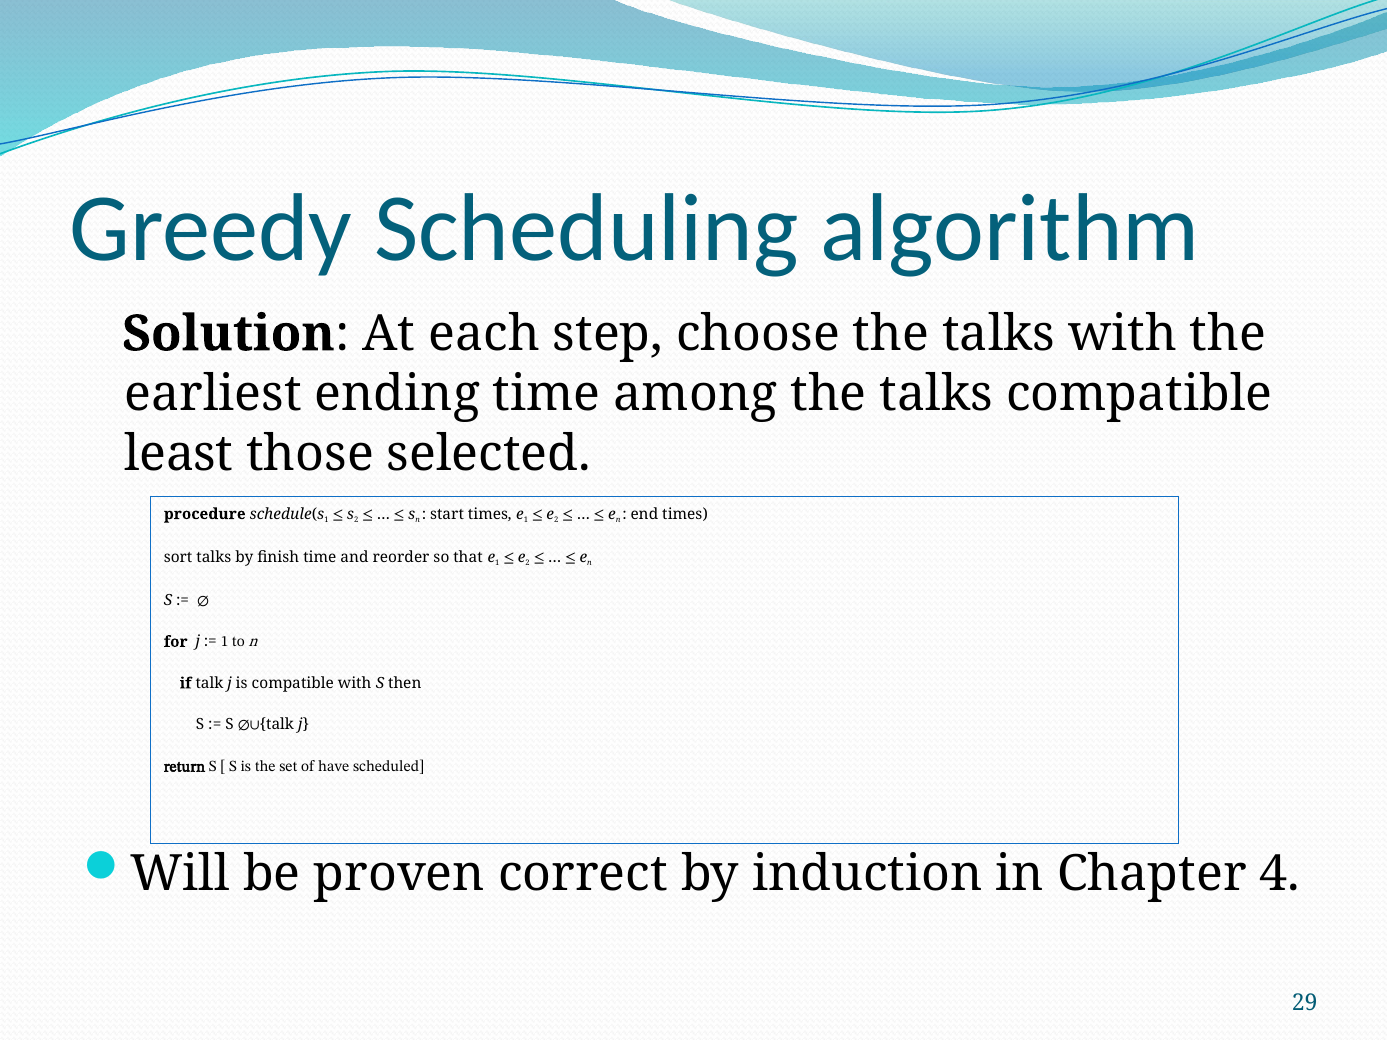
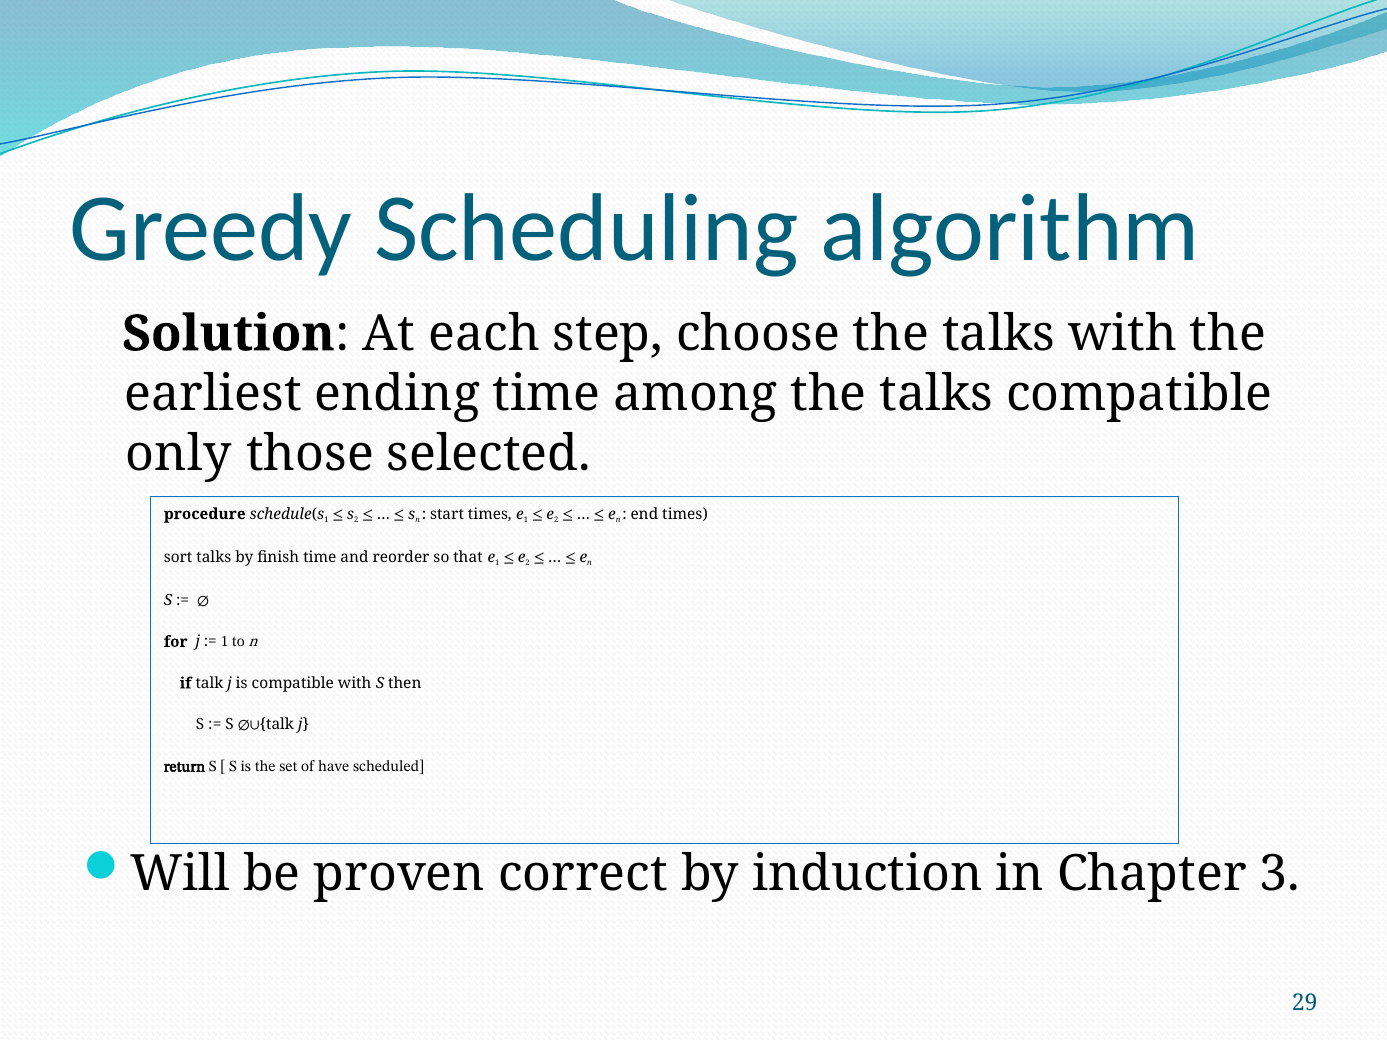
least: least -> only
4: 4 -> 3
